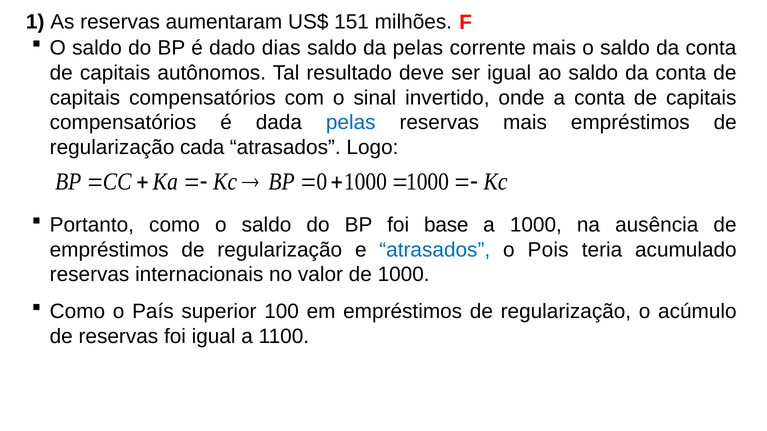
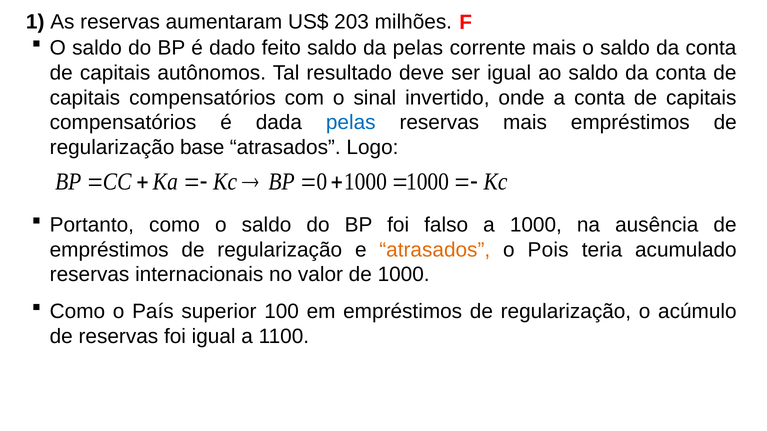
151: 151 -> 203
dias: dias -> feito
cada: cada -> base
base: base -> falso
atrasados at (435, 250) colour: blue -> orange
